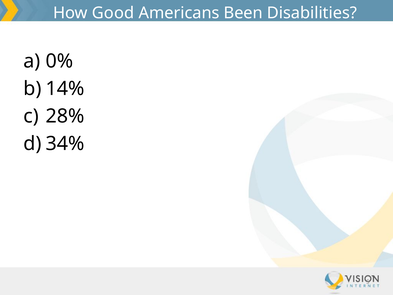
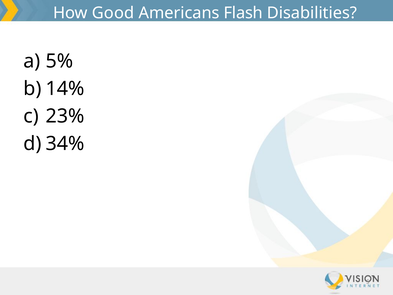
Been: Been -> Flash
0%: 0% -> 5%
28%: 28% -> 23%
